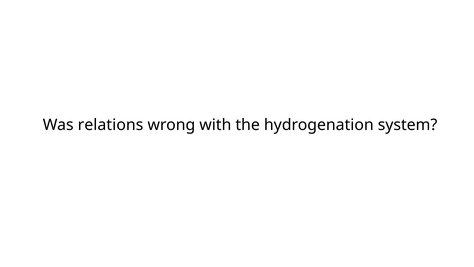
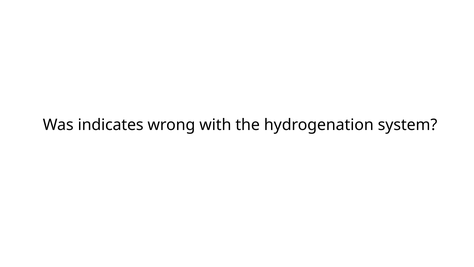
relations: relations -> indicates
